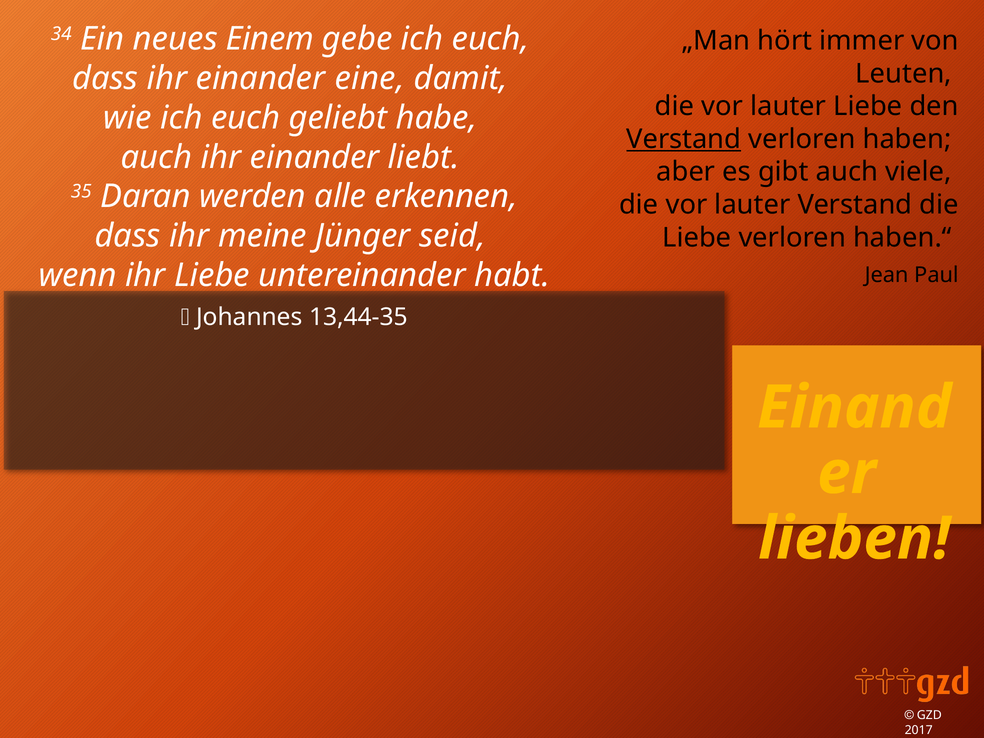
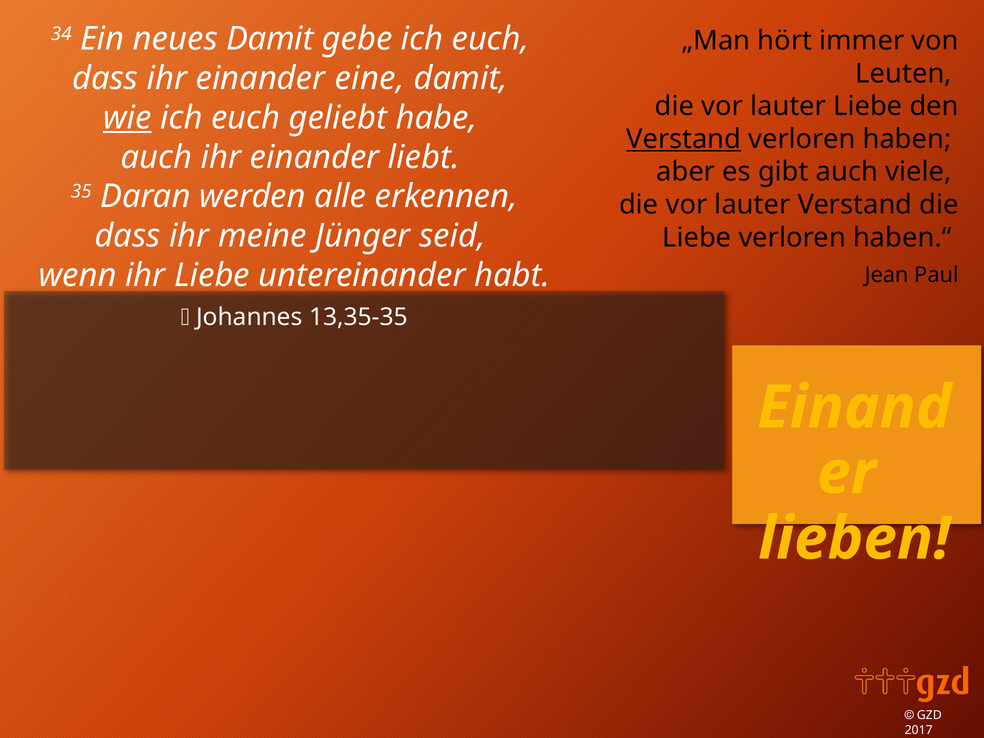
neues Einem: Einem -> Damit
wie underline: none -> present
13,44-35: 13,44-35 -> 13,35-35
